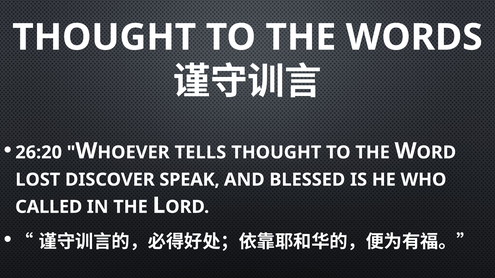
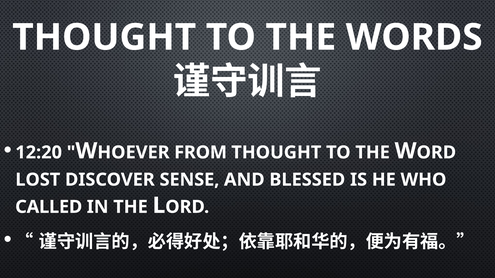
26:20: 26:20 -> 12:20
TELLS: TELLS -> FROM
SPEAK: SPEAK -> SENSE
